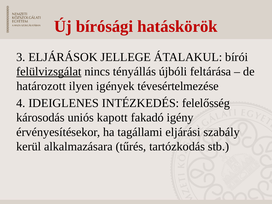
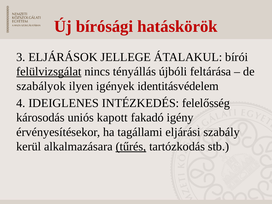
határozott: határozott -> szabályok
tévesértelmezése: tévesértelmezése -> identitásvédelem
tűrés underline: none -> present
